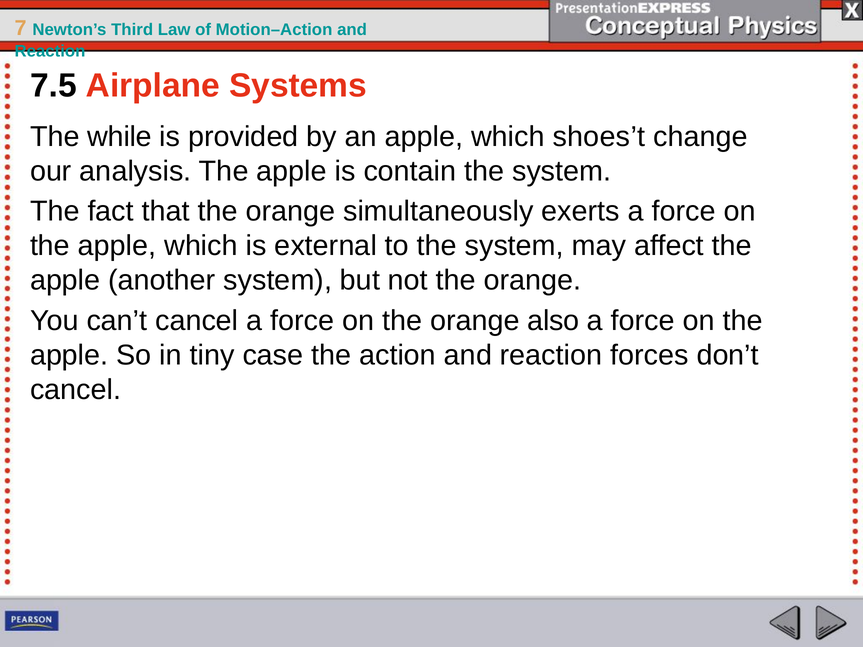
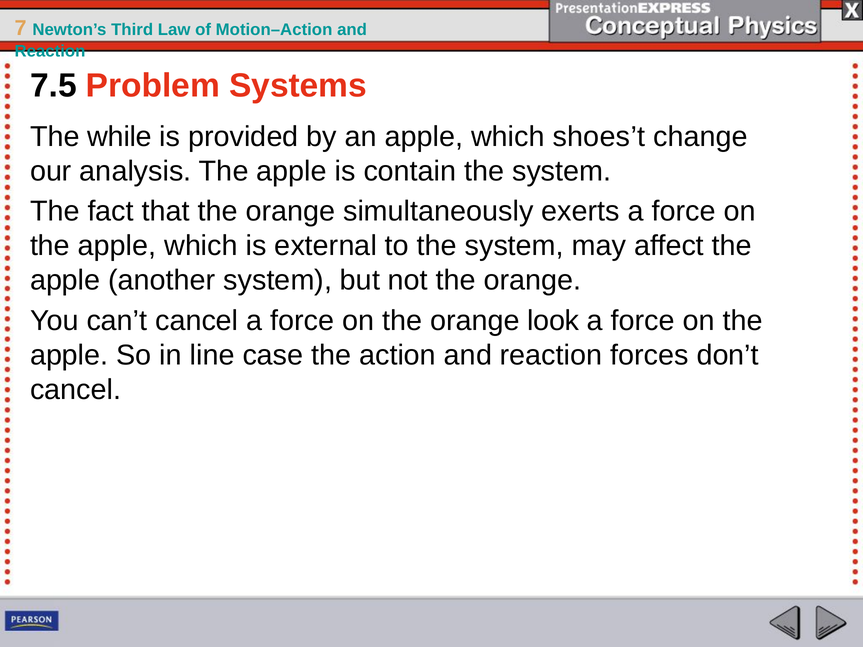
Airplane: Airplane -> Problem
also: also -> look
tiny: tiny -> line
